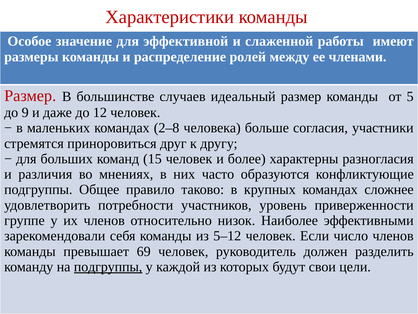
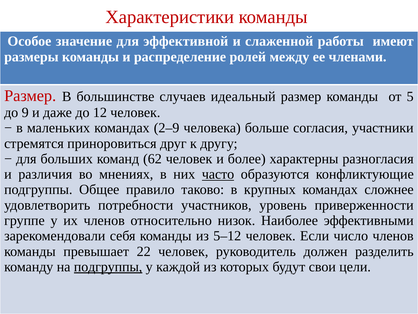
2–8: 2–8 -> 2–9
15: 15 -> 62
часто underline: none -> present
69: 69 -> 22
